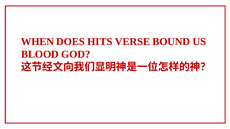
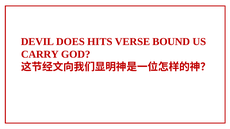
WHEN: WHEN -> DEVIL
BLOOD: BLOOD -> CARRY
